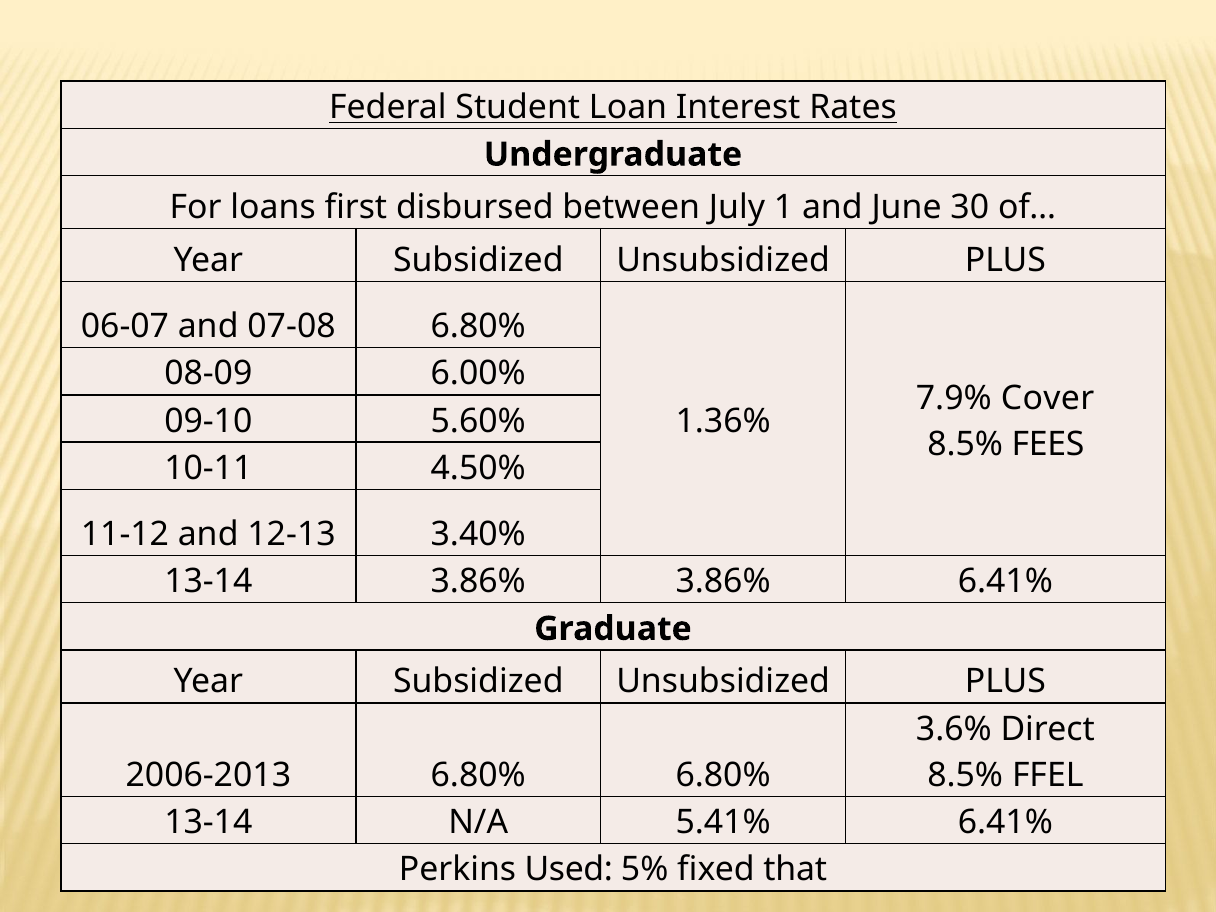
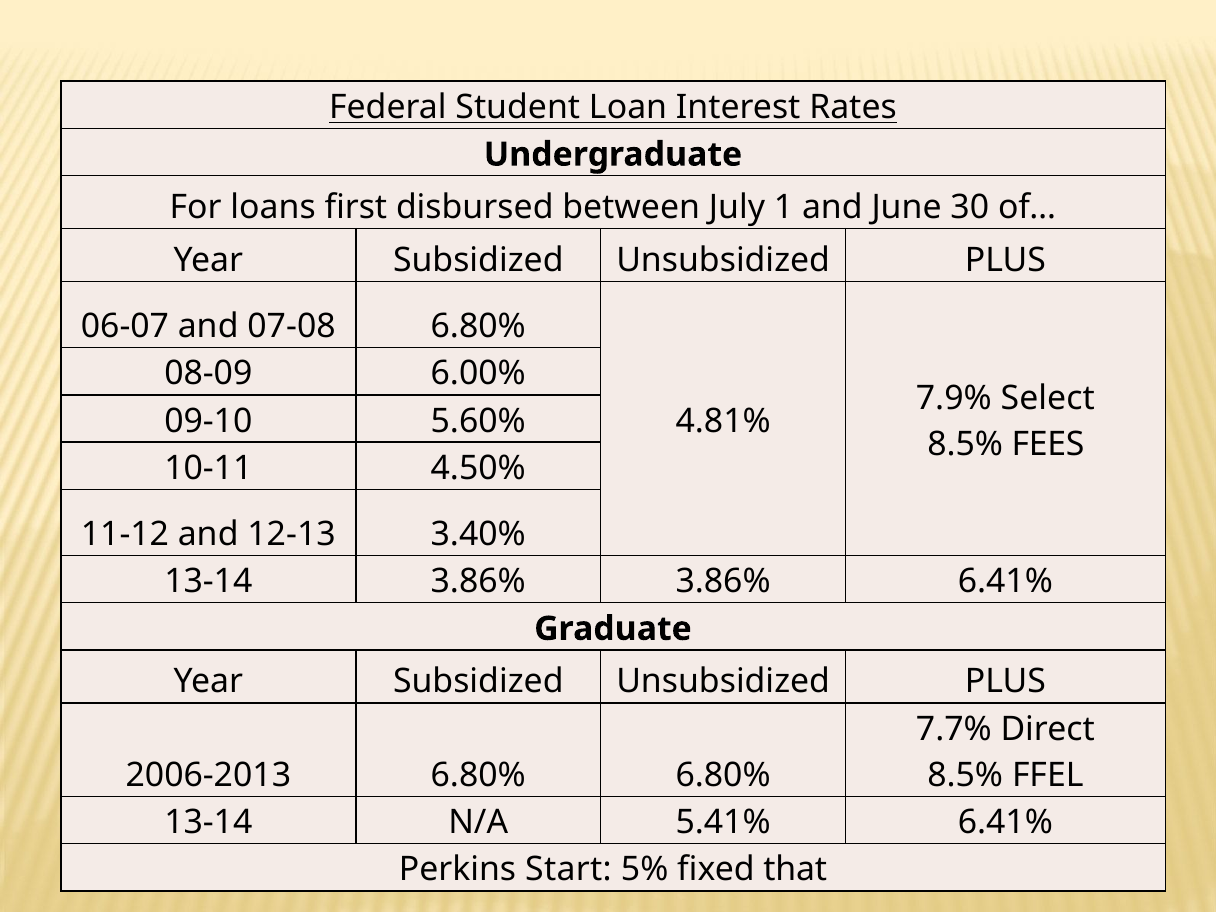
Cover: Cover -> Select
1.36%: 1.36% -> 4.81%
3.6%: 3.6% -> 7.7%
Used: Used -> Start
